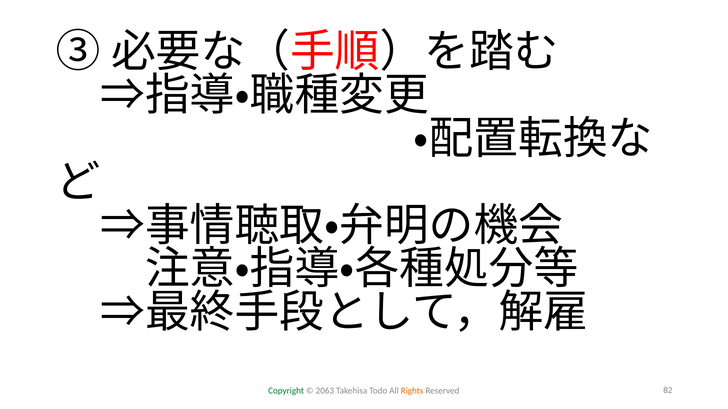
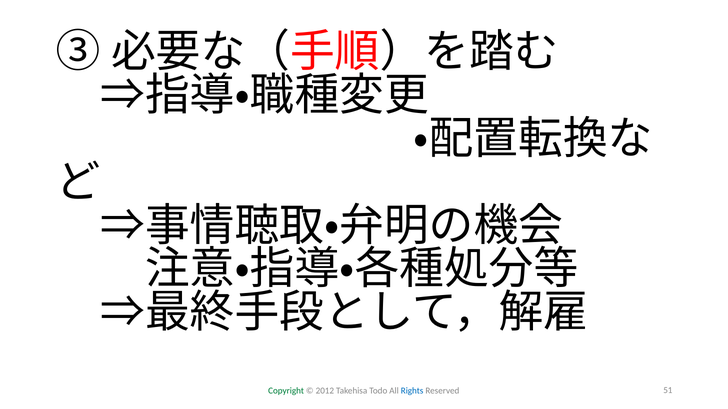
2063: 2063 -> 2012
Rights colour: orange -> blue
82: 82 -> 51
